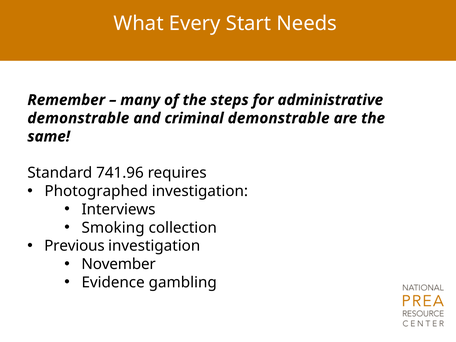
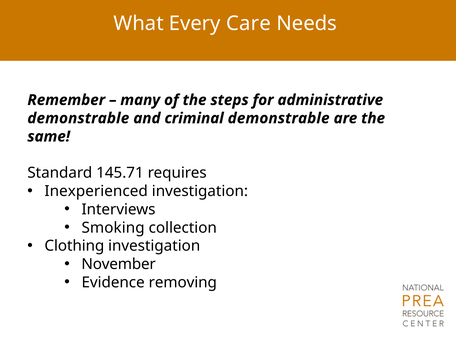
Start: Start -> Care
741.96: 741.96 -> 145.71
Photographed: Photographed -> Inexperienced
Previous: Previous -> Clothing
gambling: gambling -> removing
